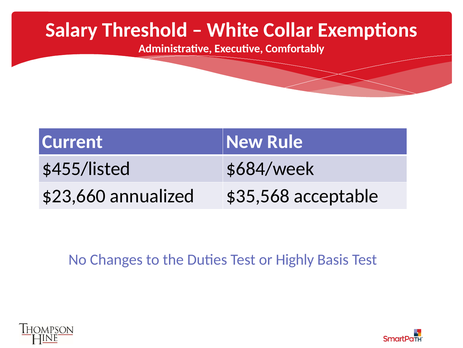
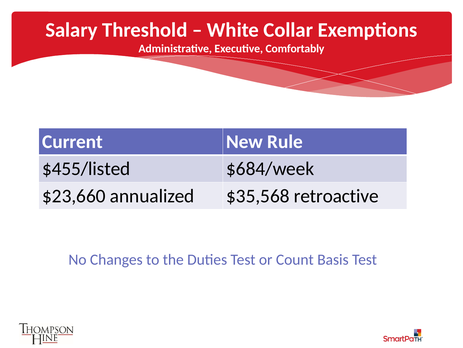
acceptable: acceptable -> retroactive
Highly: Highly -> Count
